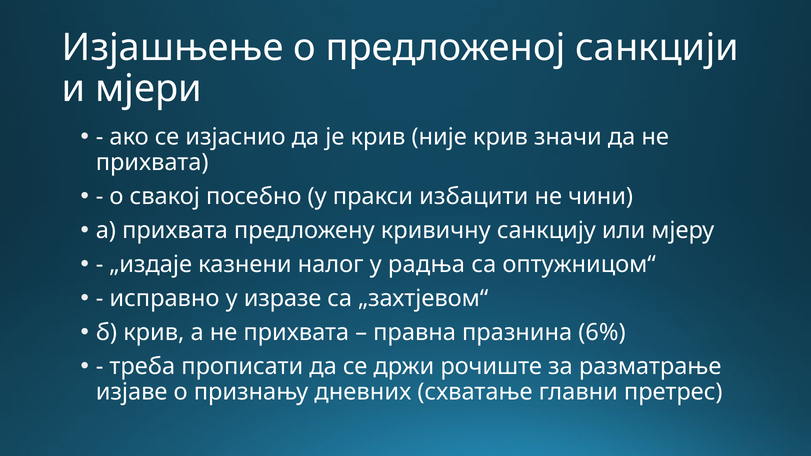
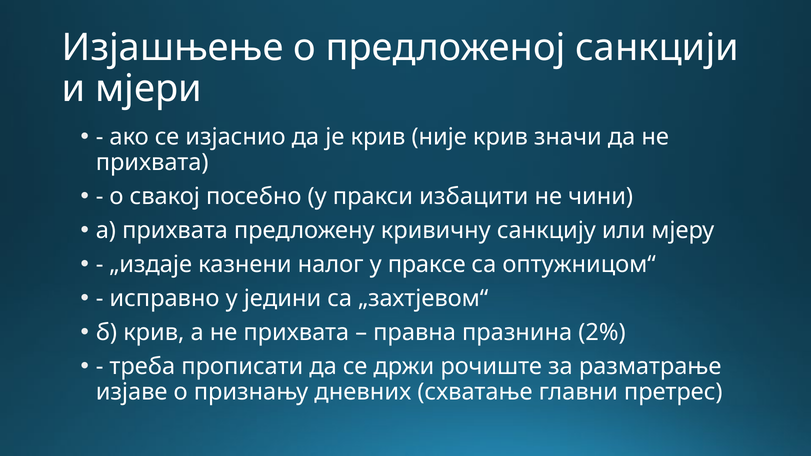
радња: радња -> праксе
изразе: изразе -> једини
6%: 6% -> 2%
